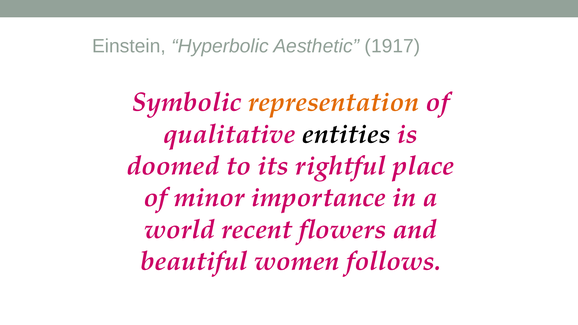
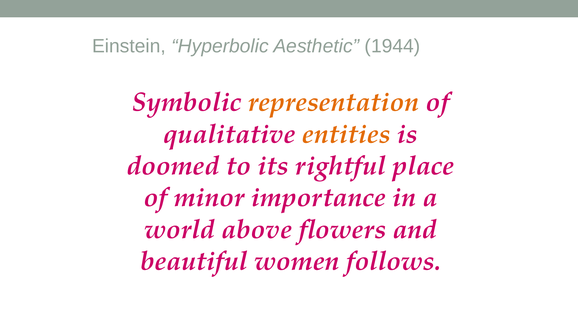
1917: 1917 -> 1944
entities colour: black -> orange
recent: recent -> above
